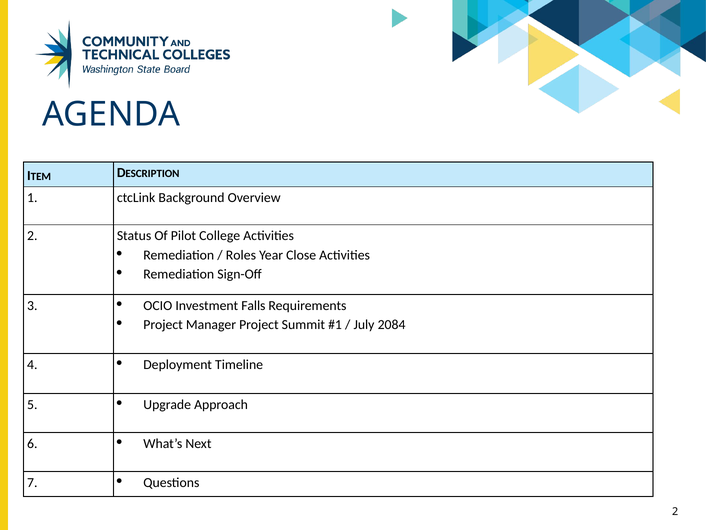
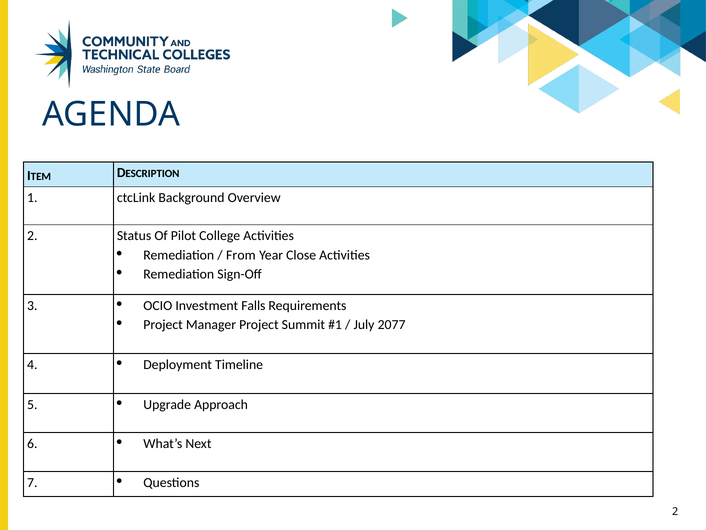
Roles: Roles -> From
2084: 2084 -> 2077
